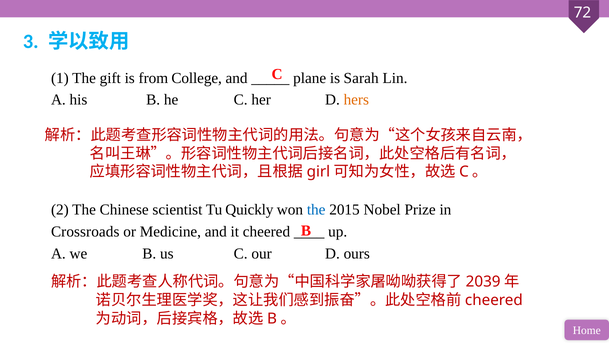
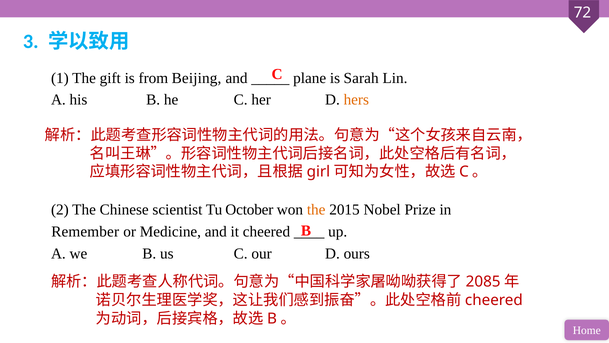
College: College -> Beijing
Quickly: Quickly -> October
the at (316, 209) colour: blue -> orange
Crossroads: Crossroads -> Remember
2039: 2039 -> 2085
